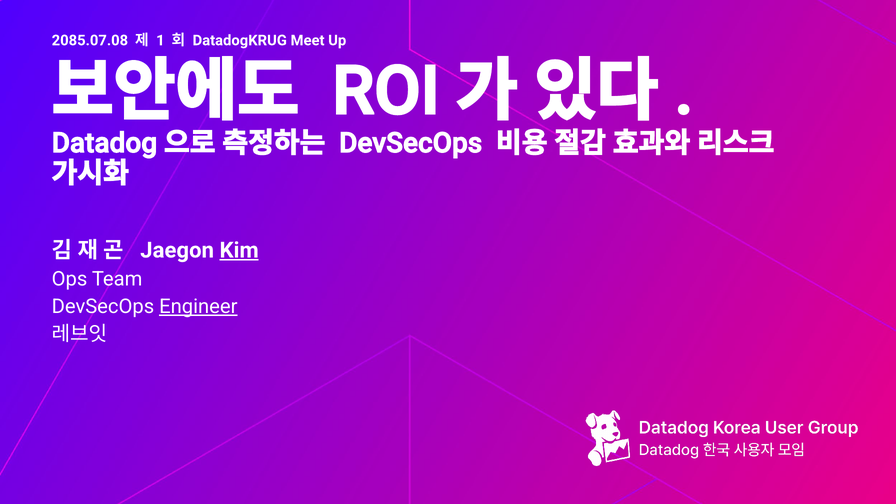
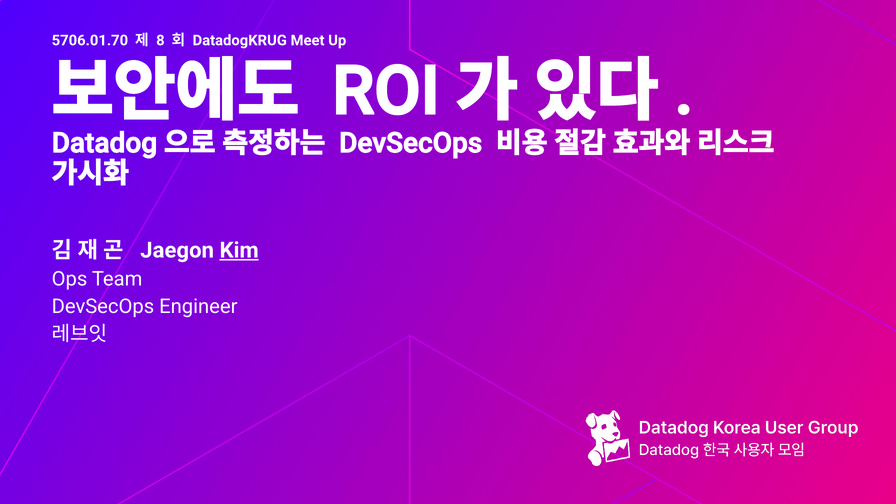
2085.07.08: 2085.07.08 -> 5706.01.70
1: 1 -> 8
Engineer underline: present -> none
